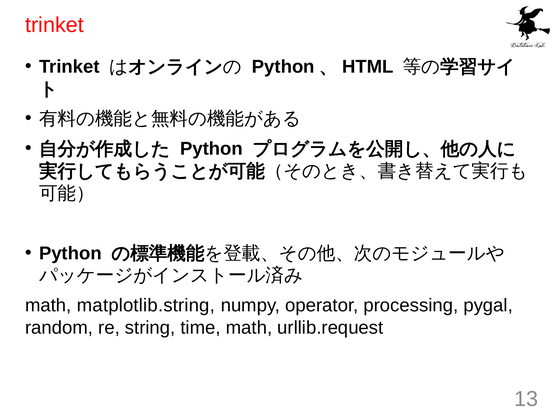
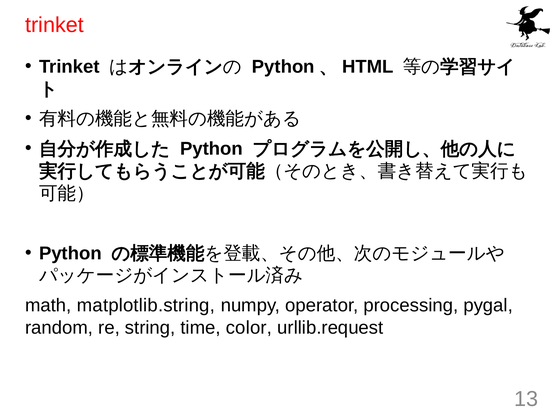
time math: math -> color
